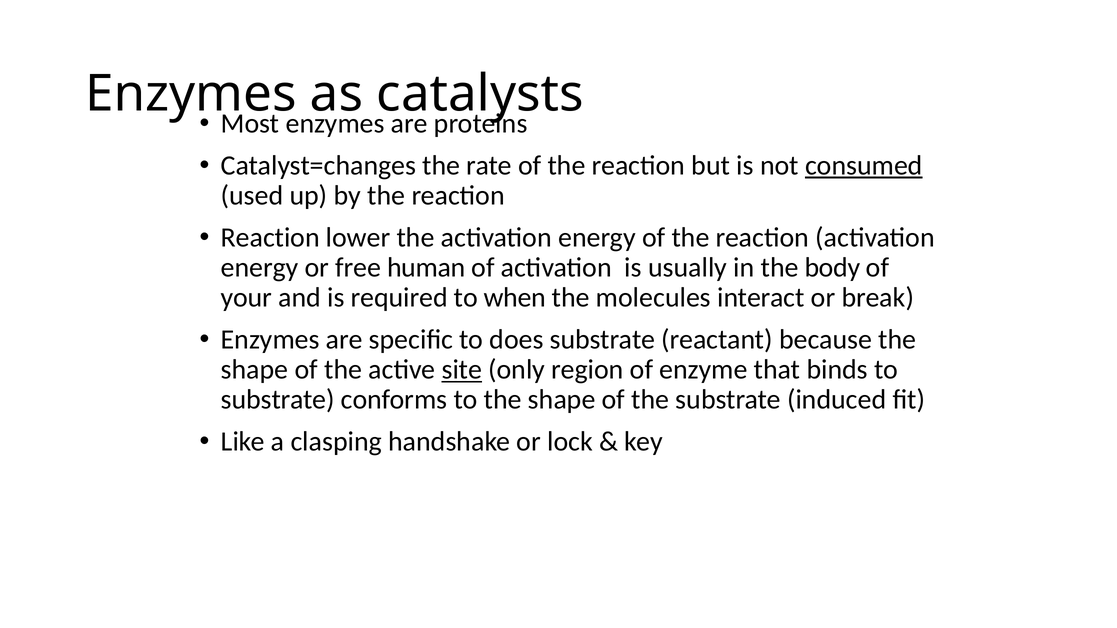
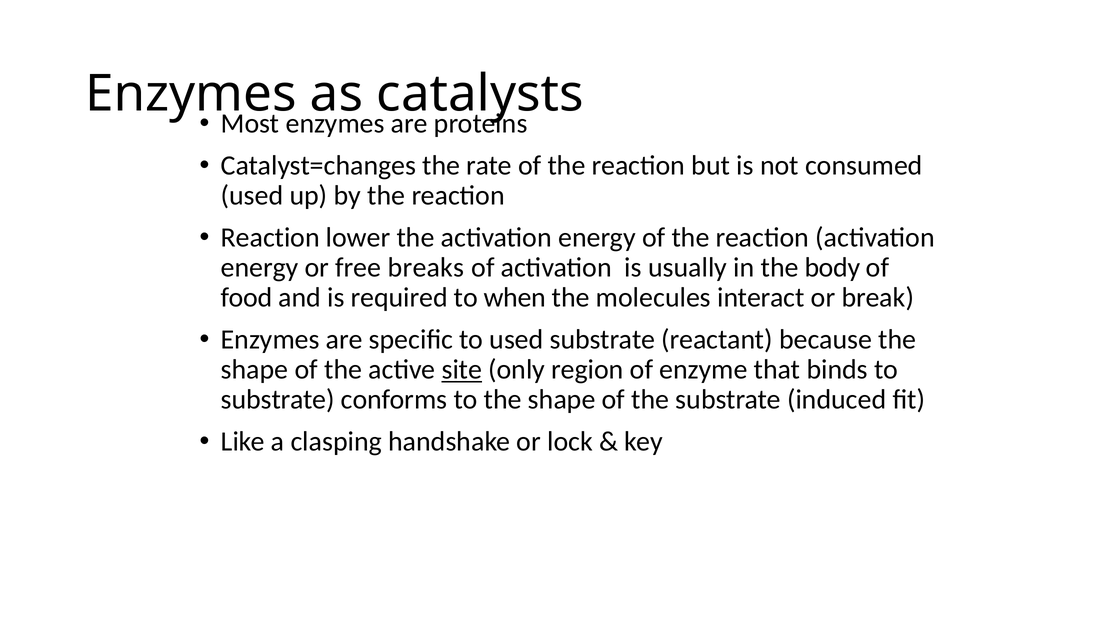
consumed underline: present -> none
human: human -> breaks
your: your -> food
to does: does -> used
